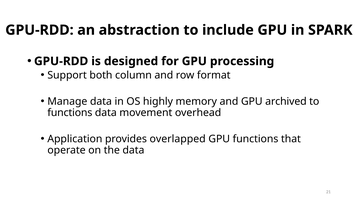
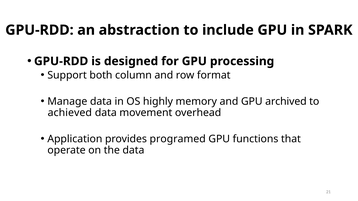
functions at (70, 113): functions -> achieved
overlapped: overlapped -> programed
